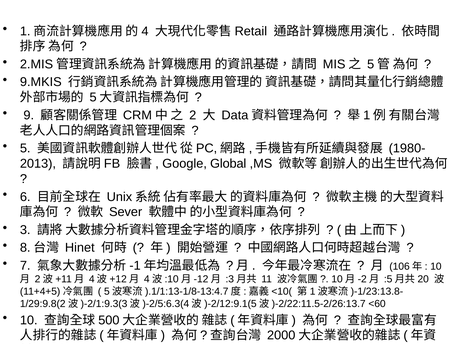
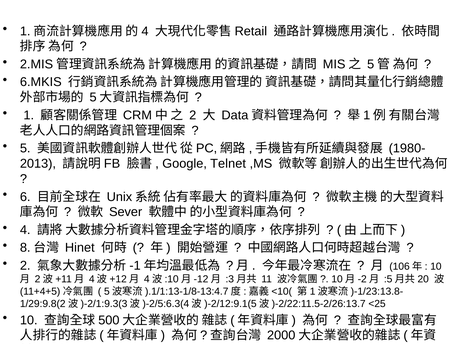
9.MKIS: 9.MKIS -> 6.MKIS
9: 9 -> 1
Global: Global -> Telnet
3: 3 -> 4
7 at (25, 265): 7 -> 2
<60: <60 -> <25
